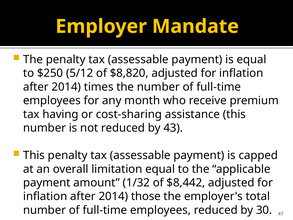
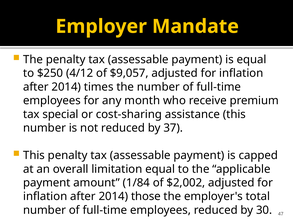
5/12: 5/12 -> 4/12
$8,820: $8,820 -> $9,057
having: having -> special
43: 43 -> 37
1/32: 1/32 -> 1/84
$8,442: $8,442 -> $2,002
